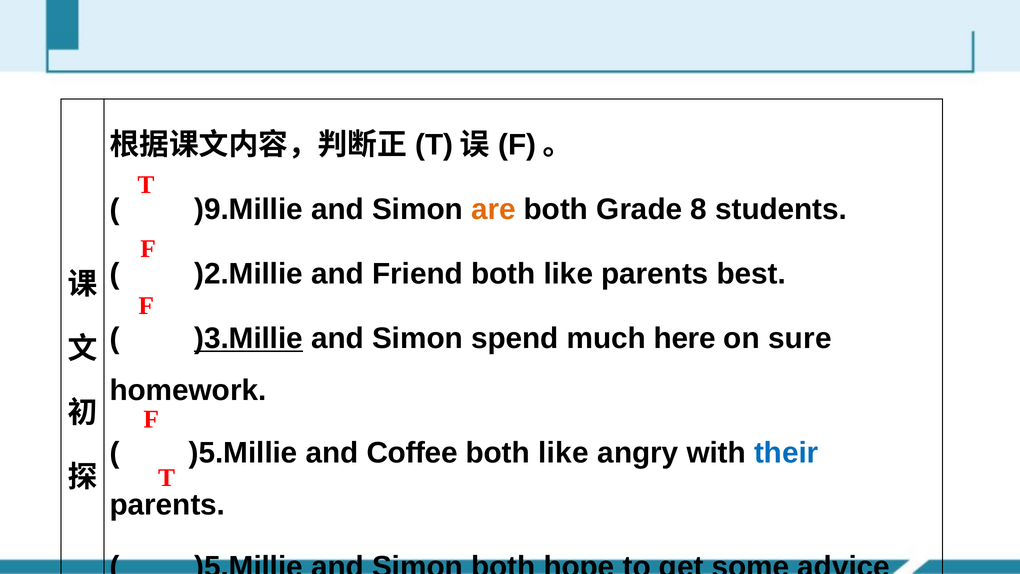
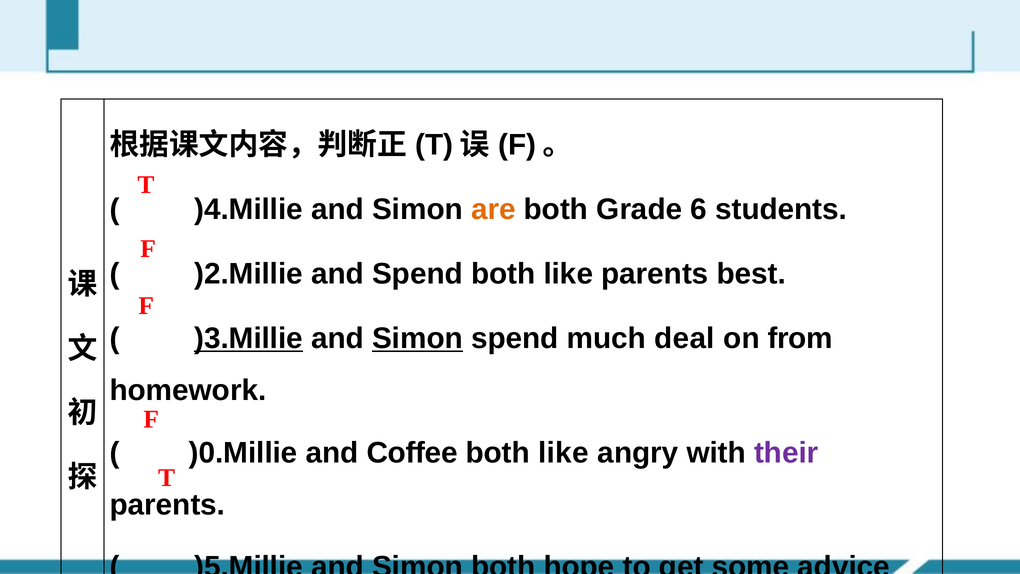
)9.Millie: )9.Millie -> )4.Millie
8: 8 -> 6
and Friend: Friend -> Spend
Simon at (418, 338) underline: none -> present
here: here -> deal
on sure: sure -> from
)5.Millie at (243, 453): )5.Millie -> )0.Millie
their colour: blue -> purple
